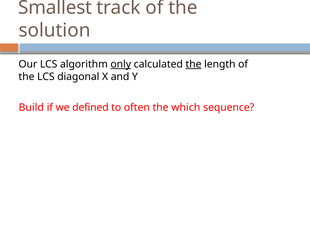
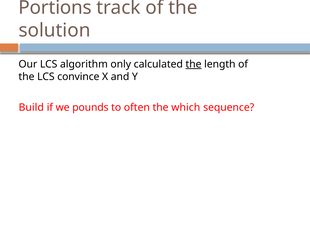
Smallest: Smallest -> Portions
only underline: present -> none
diagonal: diagonal -> convince
defined: defined -> pounds
